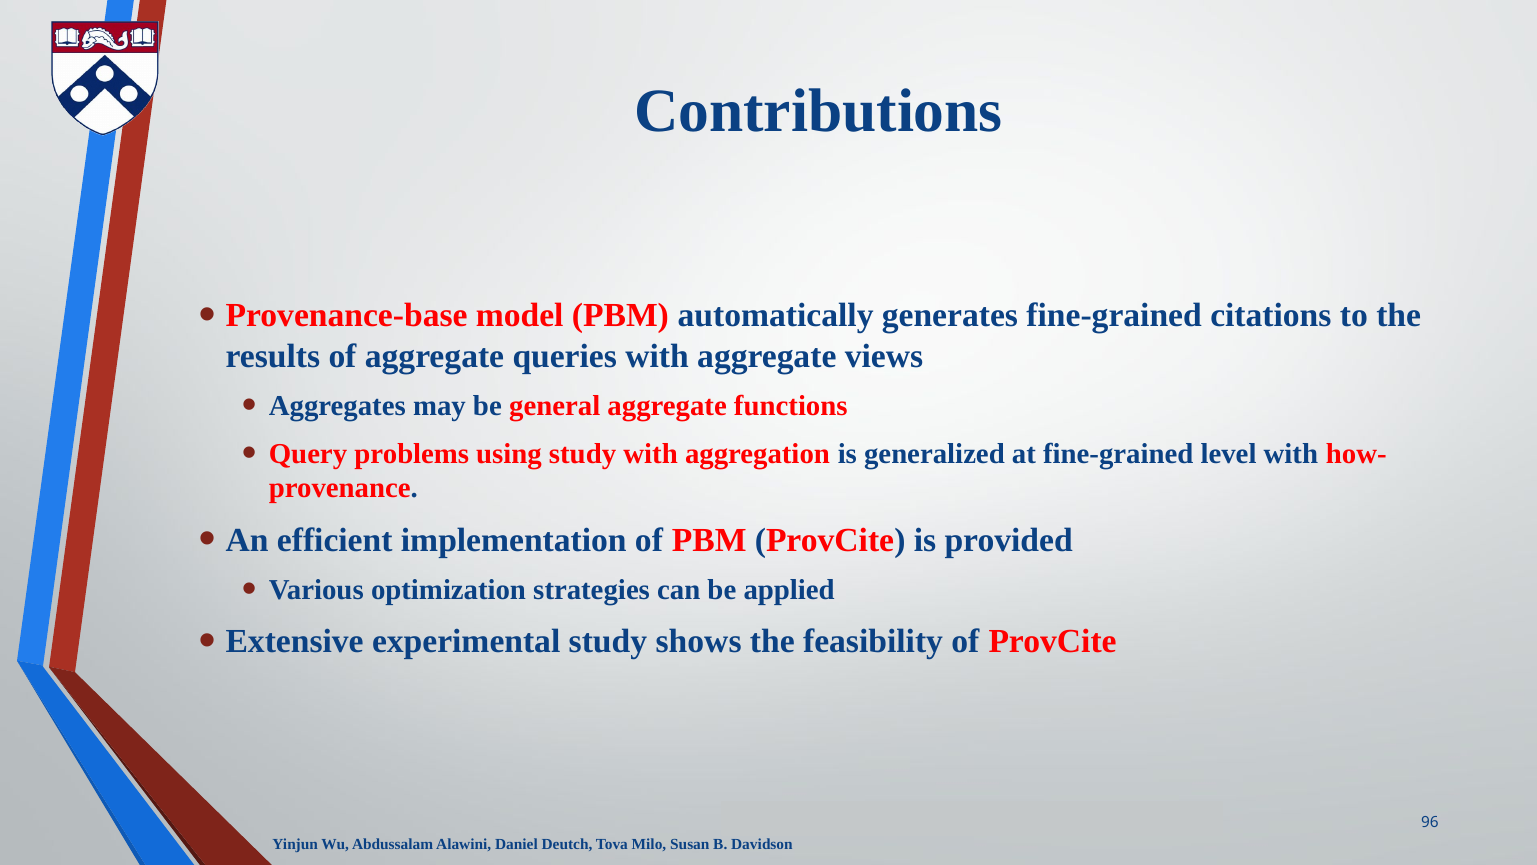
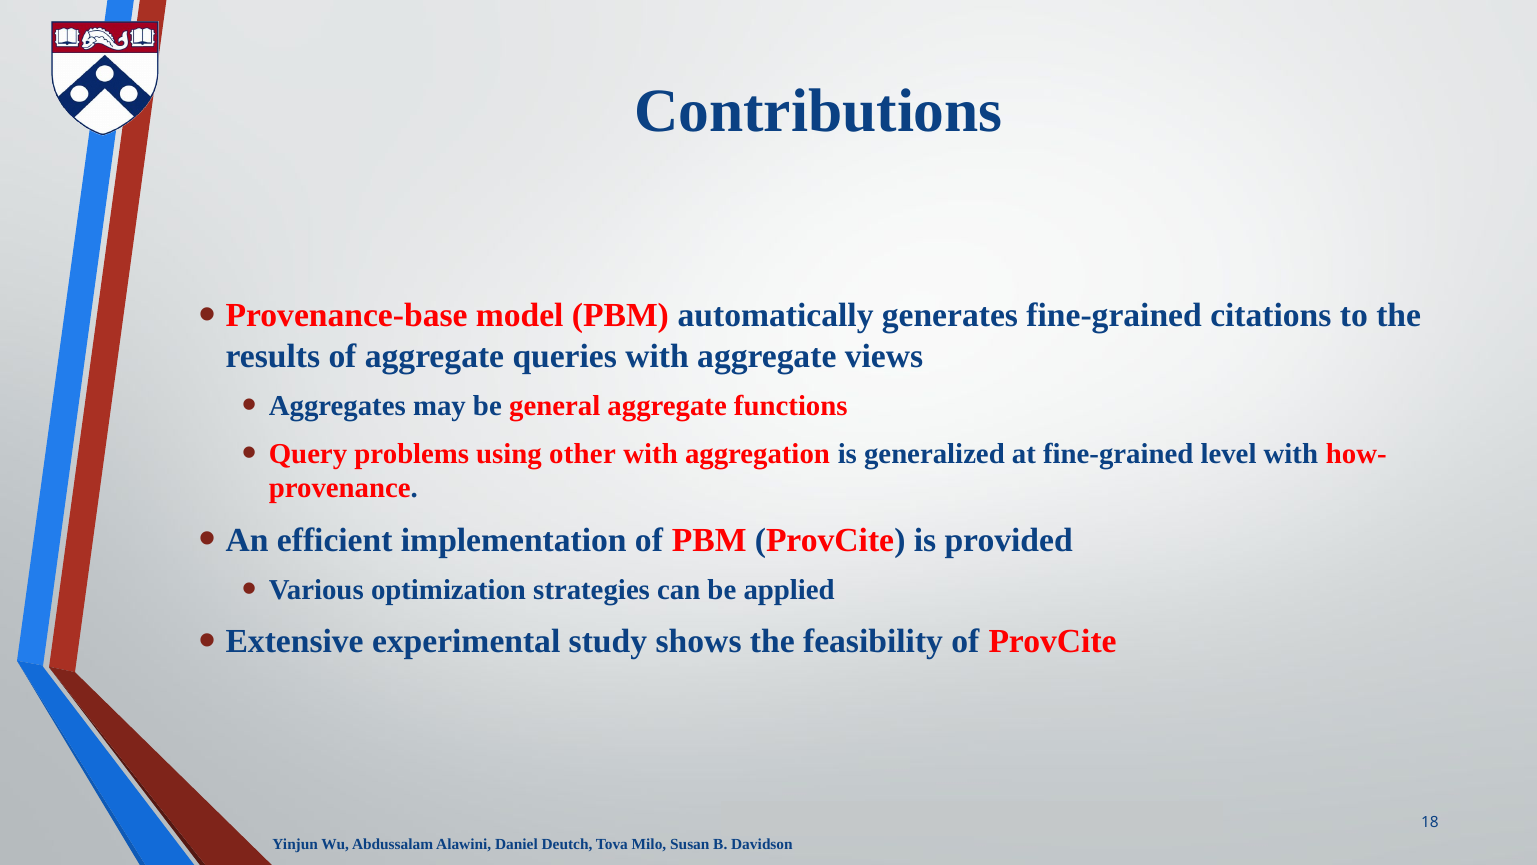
using study: study -> other
96: 96 -> 18
